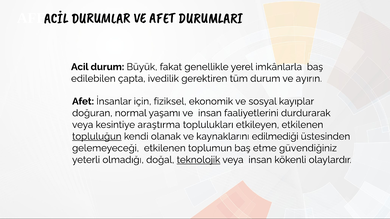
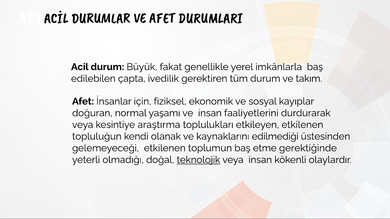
ayırın: ayırın -> takım
topluluğun underline: present -> none
güvendiğiniz: güvendiğiniz -> gerektiğinde
